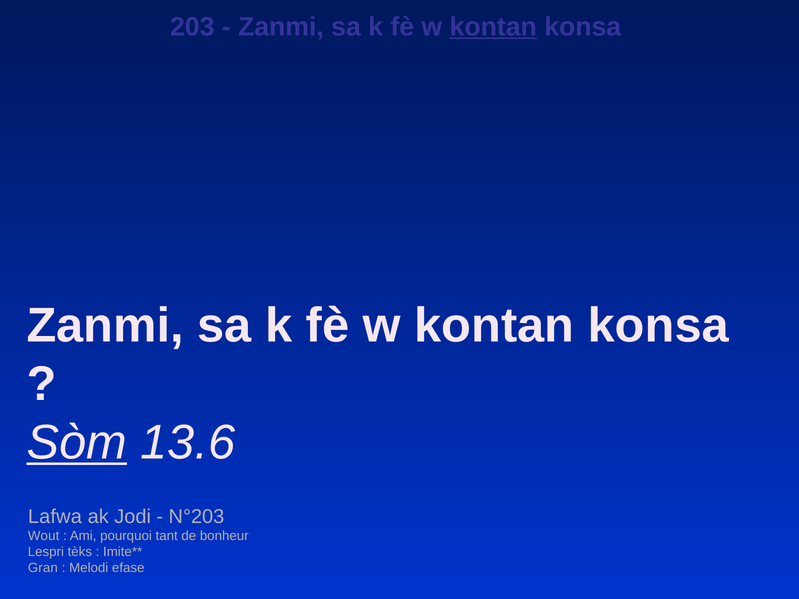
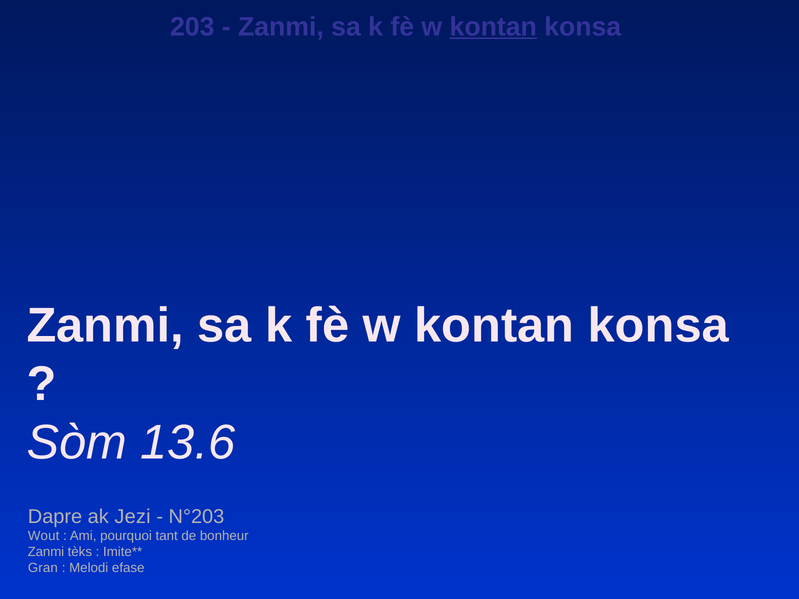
Sòm underline: present -> none
Lafwa: Lafwa -> Dapre
Jodi: Jodi -> Jezi
Lespri at (46, 552): Lespri -> Zanmi
